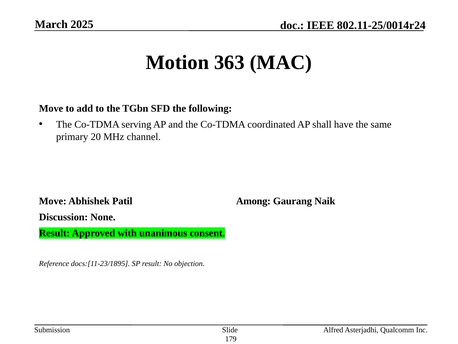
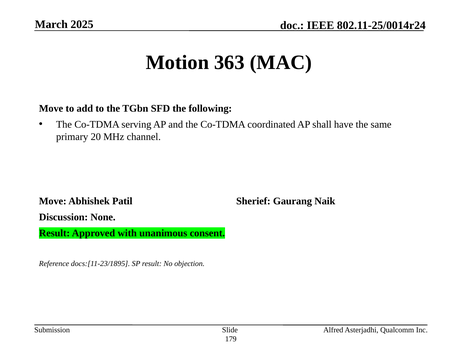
Among: Among -> Sherief
